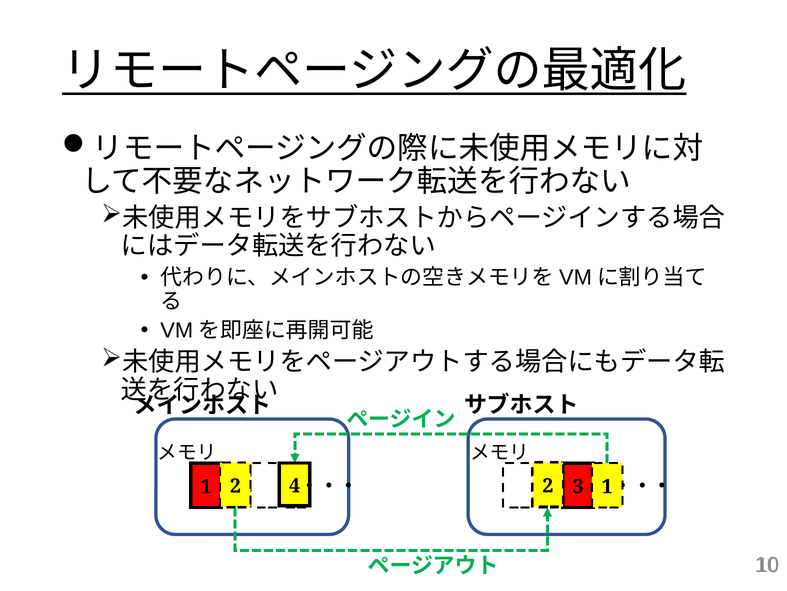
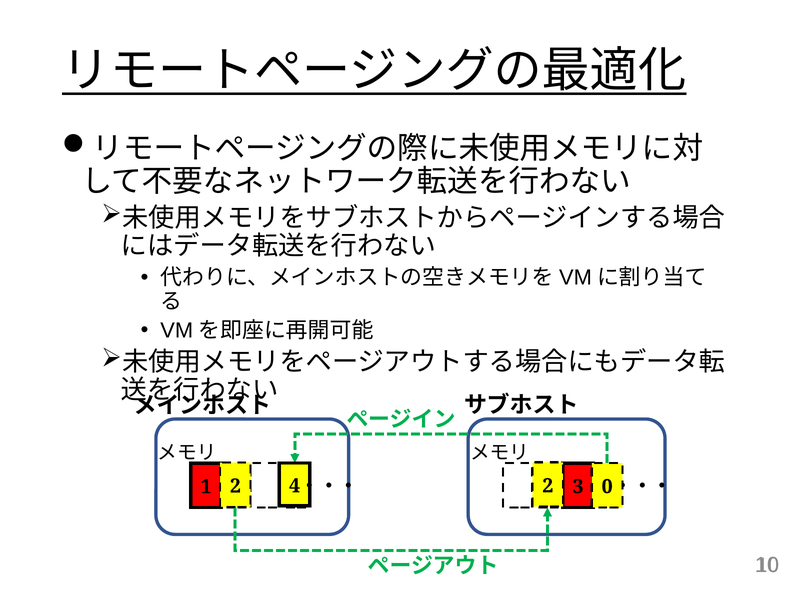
2 1: 1 -> 0
